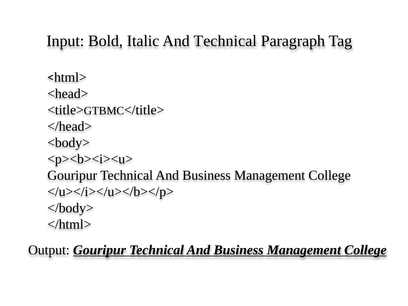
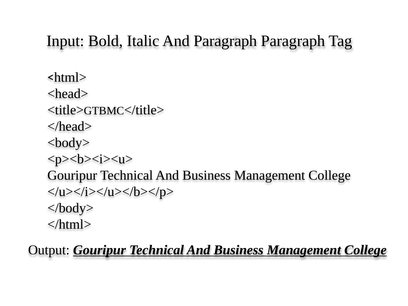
And Technical: Technical -> Paragraph
